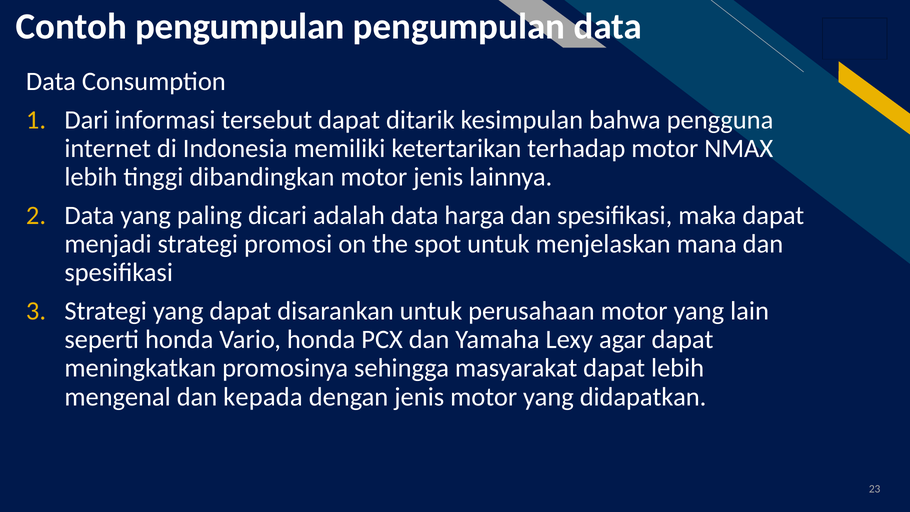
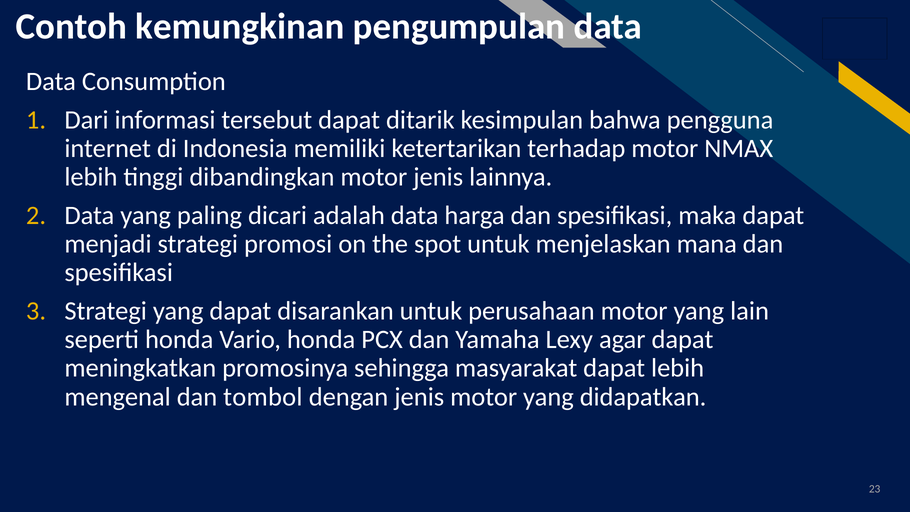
Contoh pengumpulan: pengumpulan -> kemungkinan
kepada: kepada -> tombol
